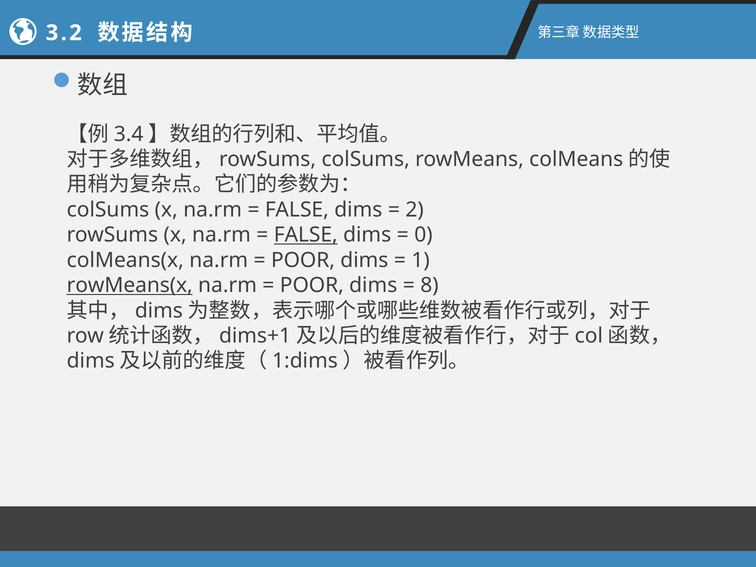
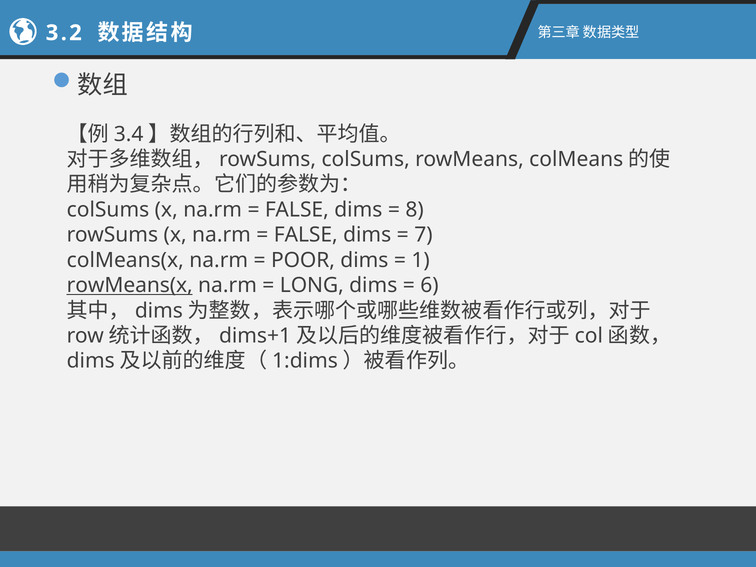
2: 2 -> 8
FALSE at (306, 235) underline: present -> none
0: 0 -> 7
POOR at (312, 285): POOR -> LONG
8: 8 -> 6
